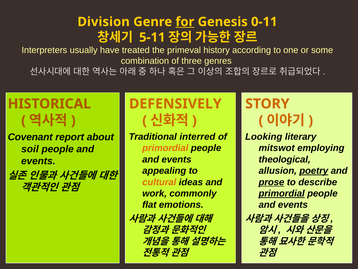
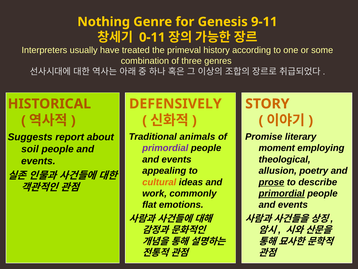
Division: Division -> Nothing
for underline: present -> none
0-11: 0-11 -> 9-11
5-11: 5-11 -> 0-11
interred: interred -> animals
Looking: Looking -> Promise
Covenant: Covenant -> Suggests
primordial at (165, 148) colour: orange -> purple
mitswot: mitswot -> moment
poetry underline: present -> none
